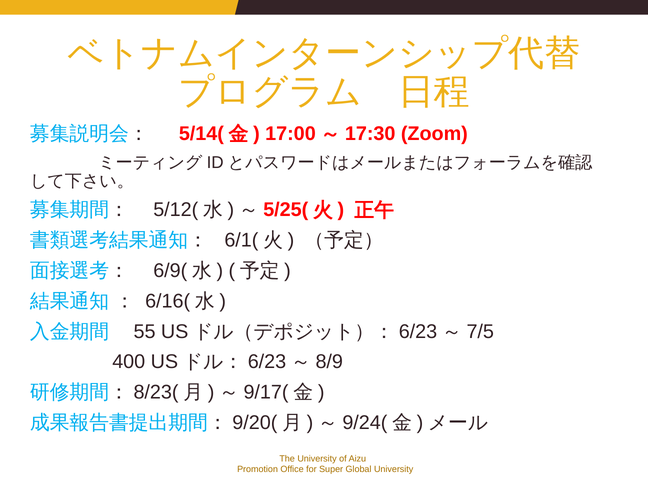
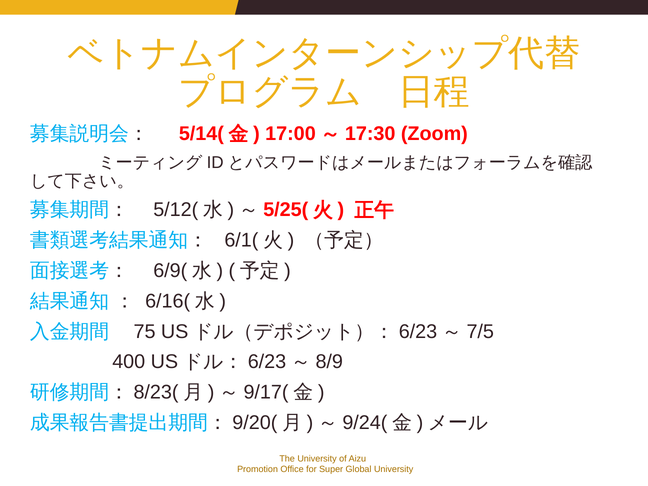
55: 55 -> 75
